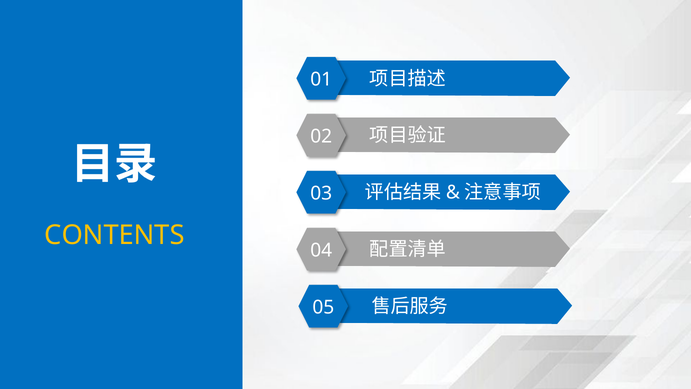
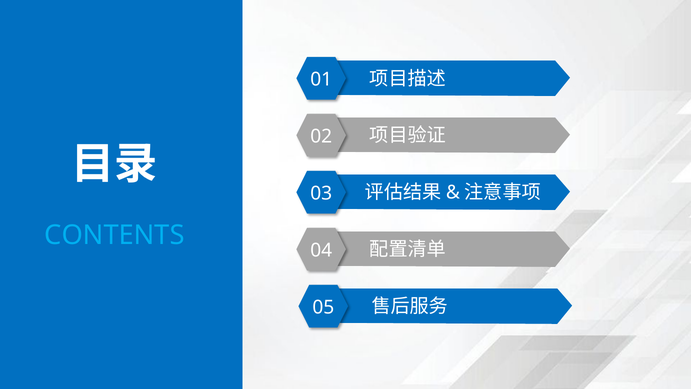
CONTENTS colour: yellow -> light blue
